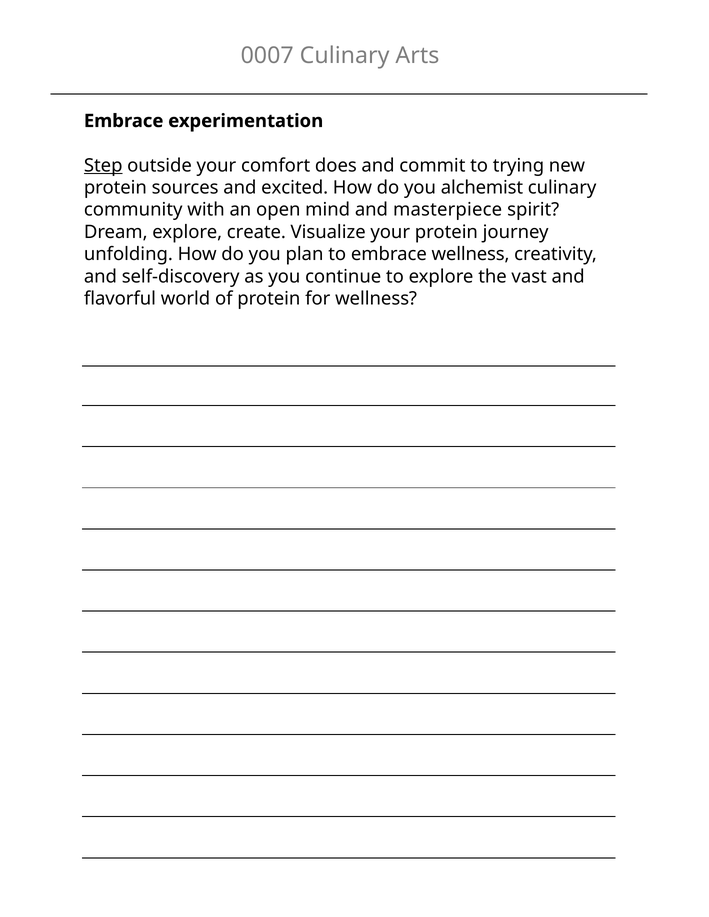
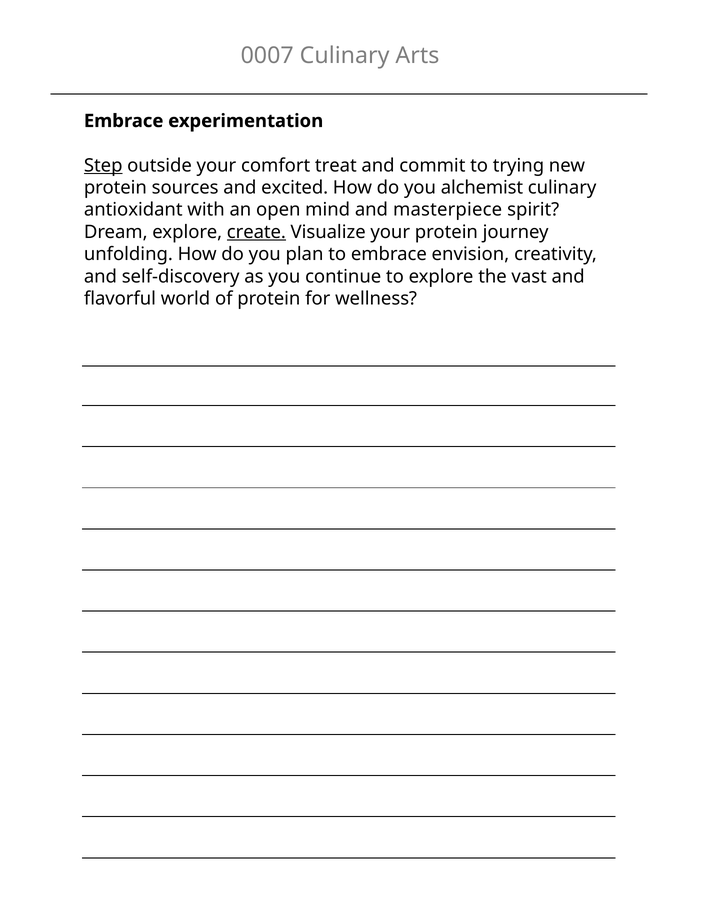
does: does -> treat
community: community -> antioxidant
create underline: none -> present
embrace wellness: wellness -> envision
